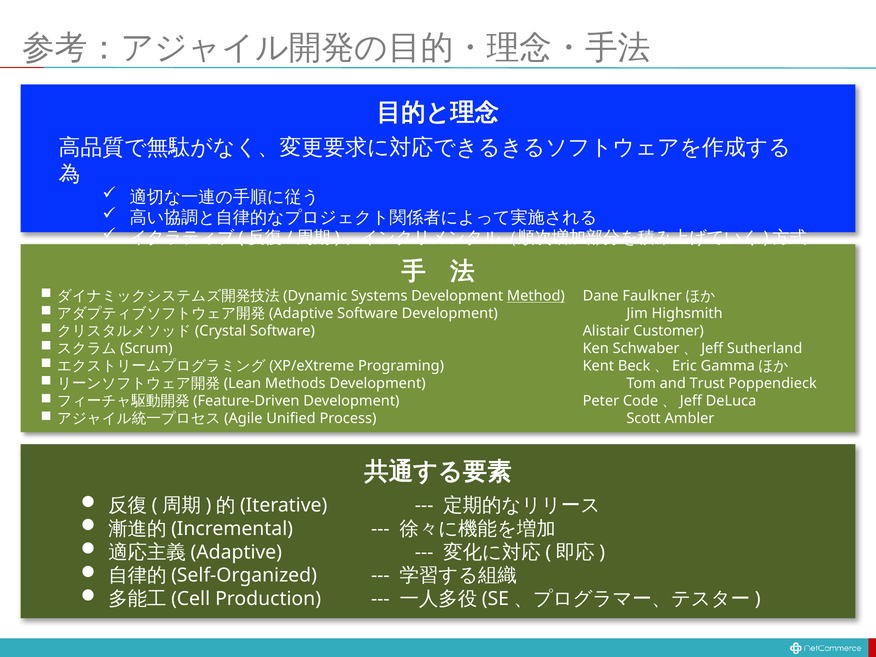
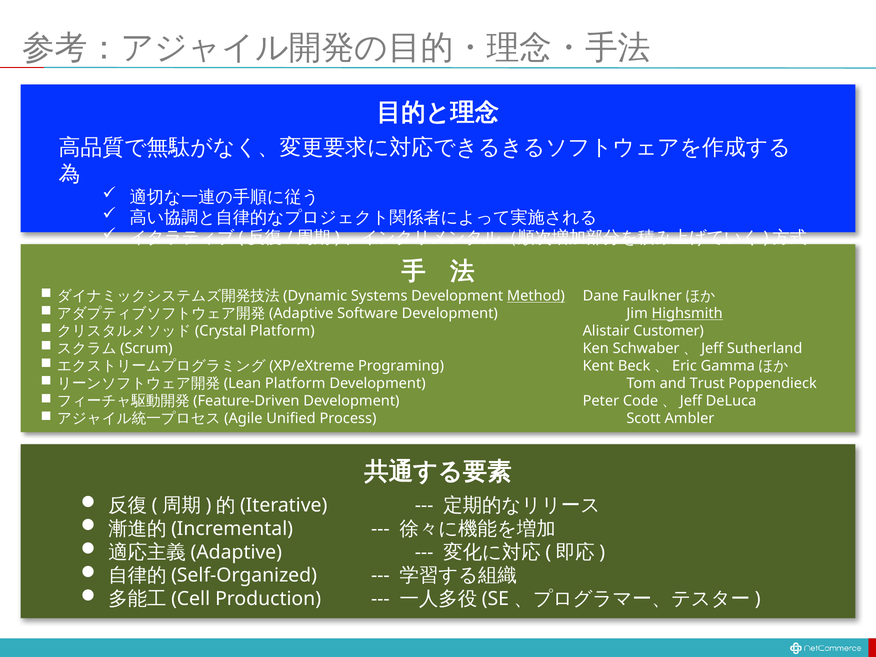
Highsmith underline: none -> present
Software at (282, 331): Software -> Platform
Methods at (295, 384): Methods -> Platform
